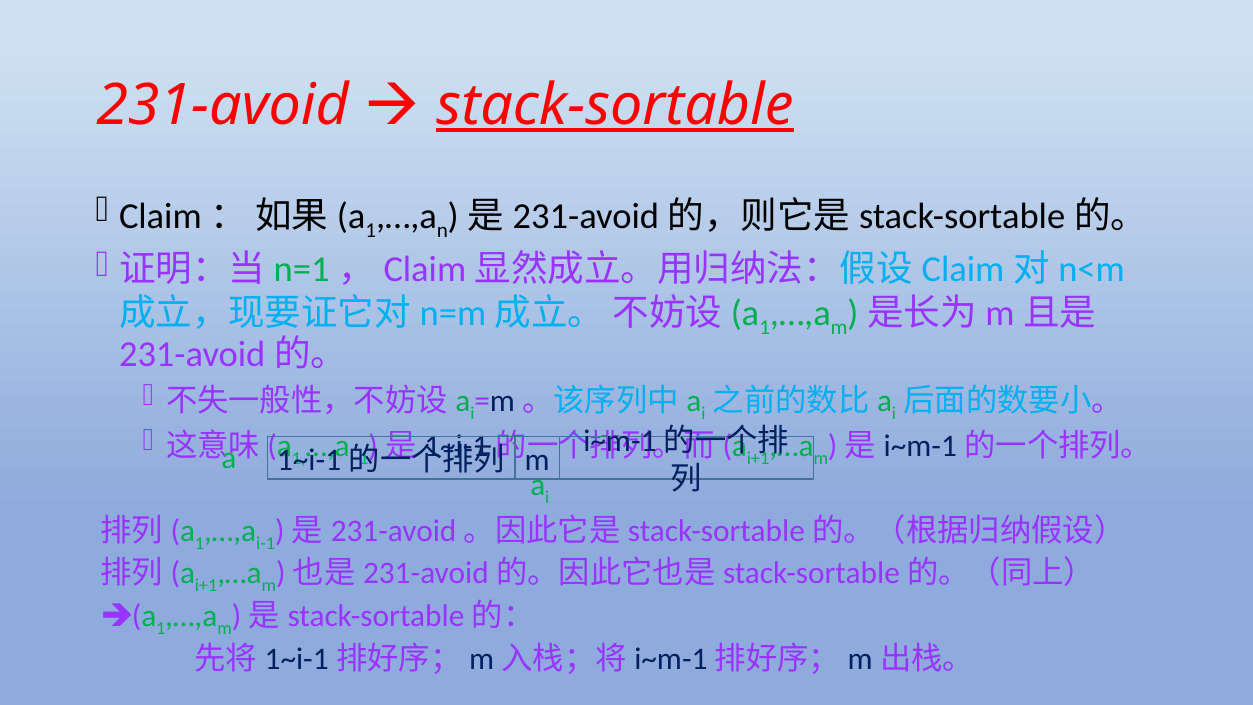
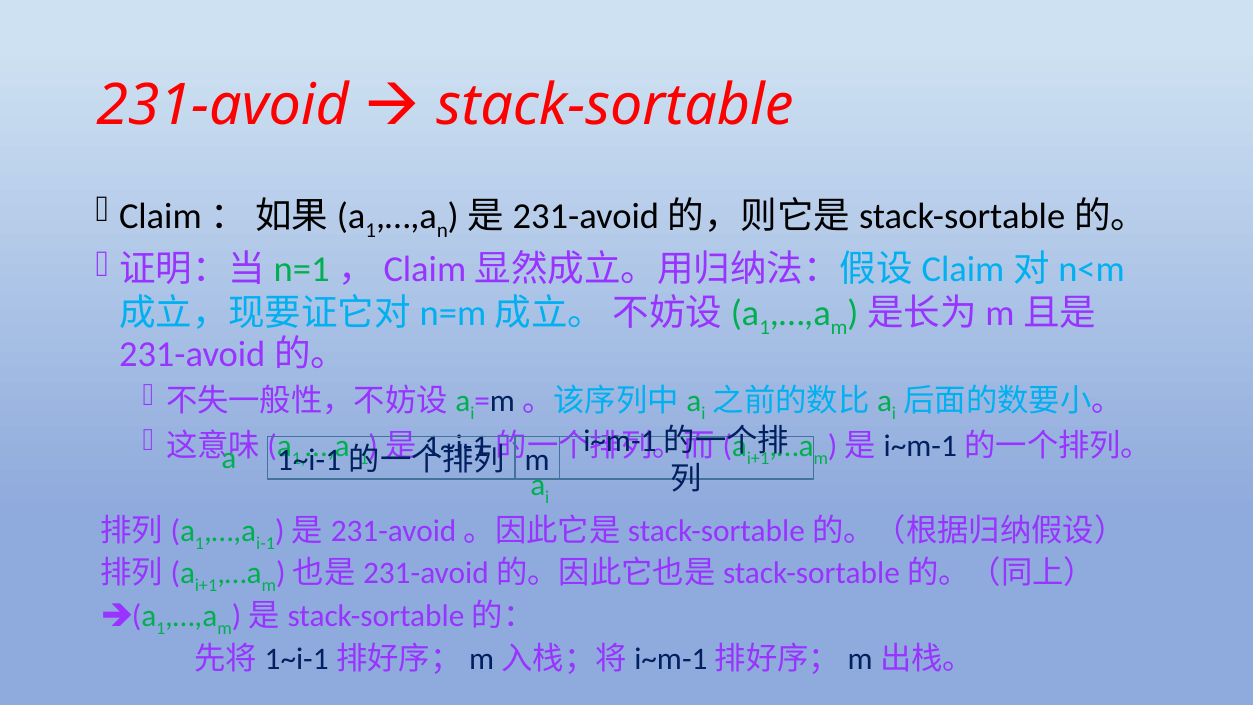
stack-sortable underline: present -> none
